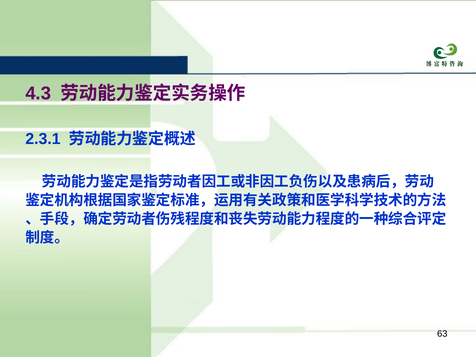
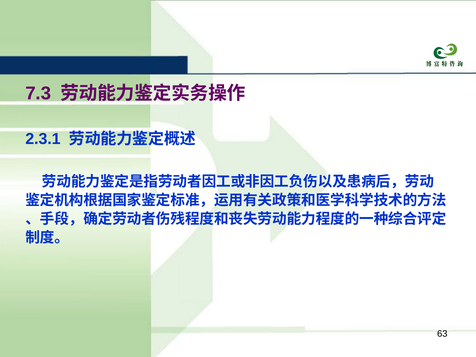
4.3: 4.3 -> 7.3
